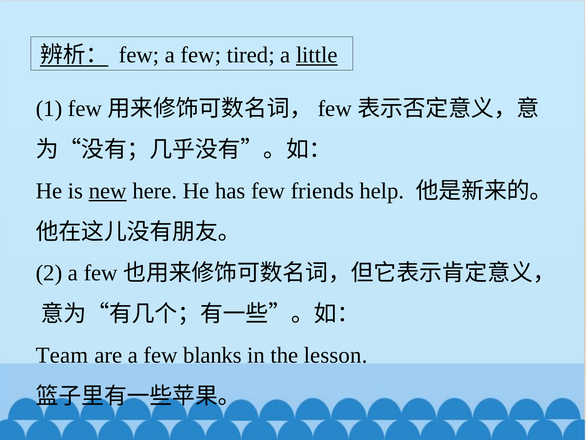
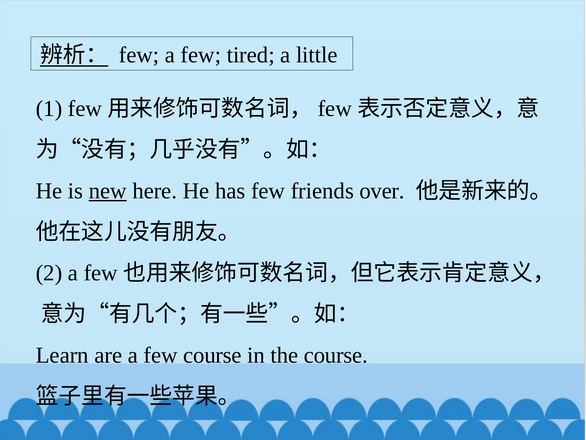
little underline: present -> none
help: help -> over
Team: Team -> Learn
few blanks: blanks -> course
the lesson: lesson -> course
